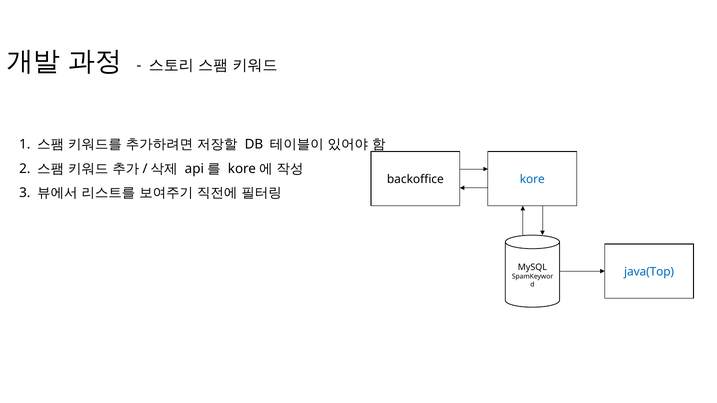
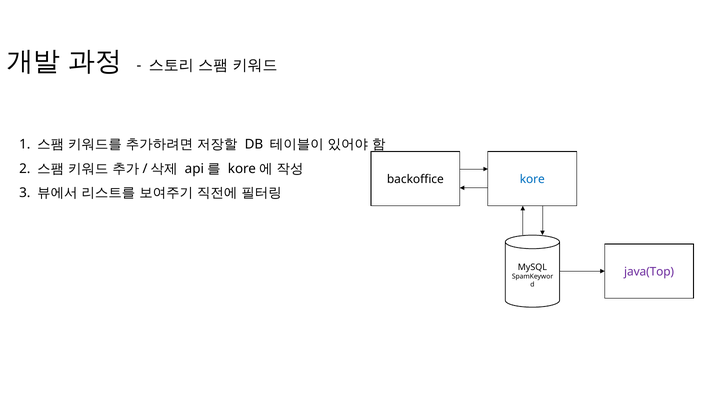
java(Top colour: blue -> purple
